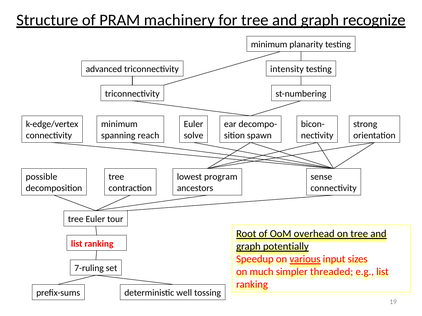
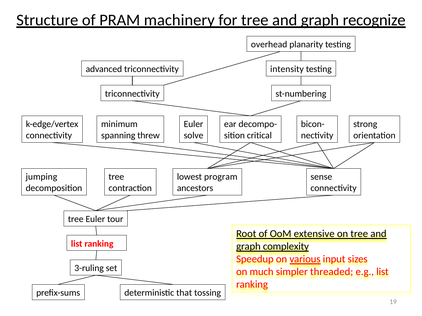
minimum at (269, 45): minimum -> overhead
reach: reach -> threw
spawn: spawn -> critical
possible: possible -> jumping
overhead: overhead -> extensive
potentially: potentially -> complexity
7-ruling: 7-ruling -> 3-ruling
well: well -> that
